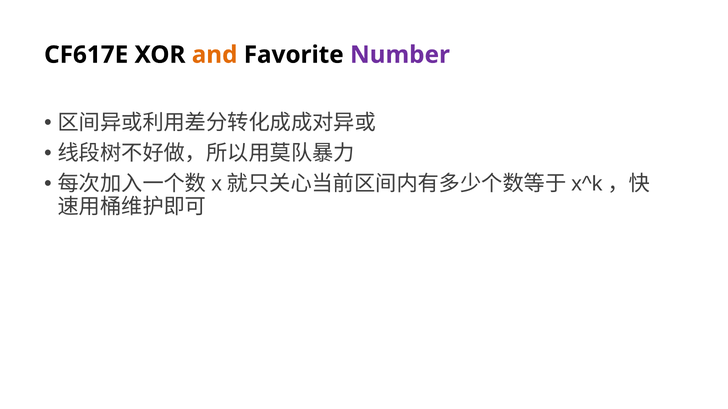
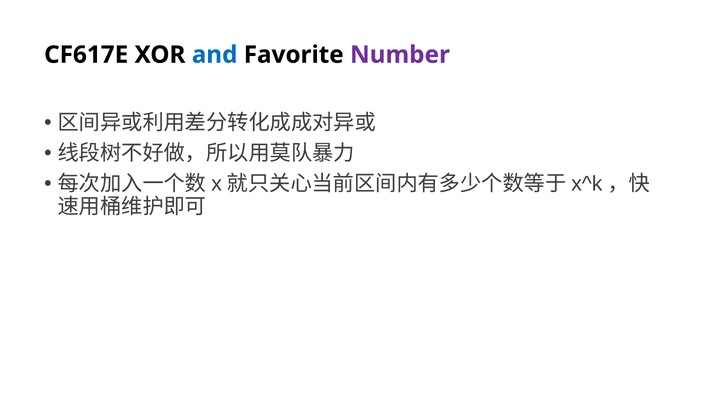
and colour: orange -> blue
